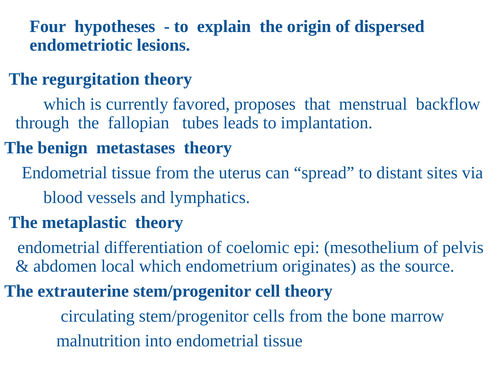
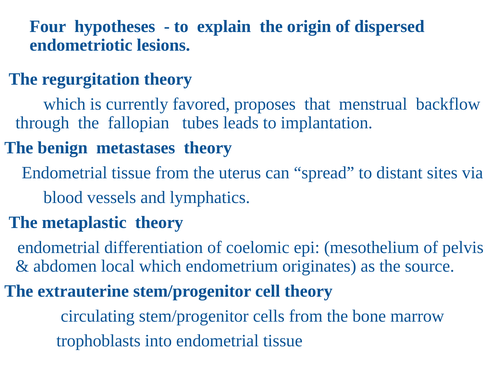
malnutrition: malnutrition -> trophoblasts
